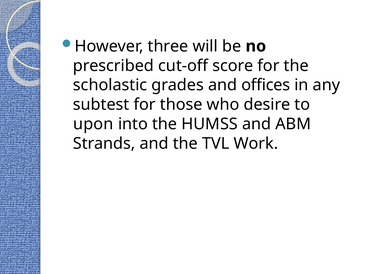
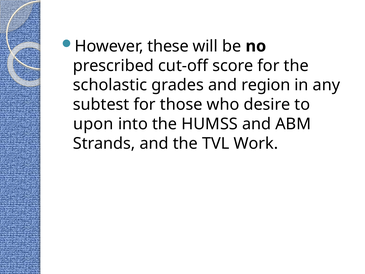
three: three -> these
offices: offices -> region
